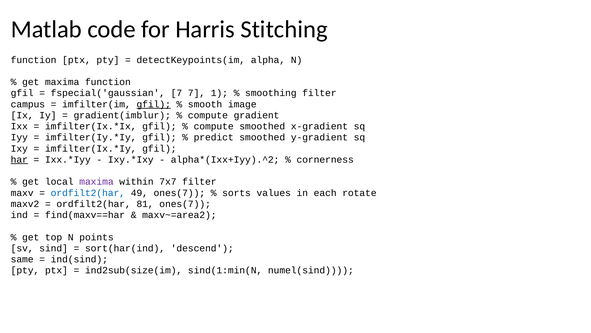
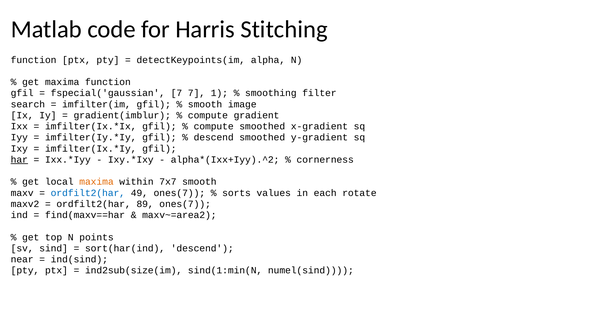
campus: campus -> search
gfil at (154, 104) underline: present -> none
predict at (214, 137): predict -> descend
maxima at (96, 181) colour: purple -> orange
7x7 filter: filter -> smooth
81: 81 -> 89
same: same -> near
